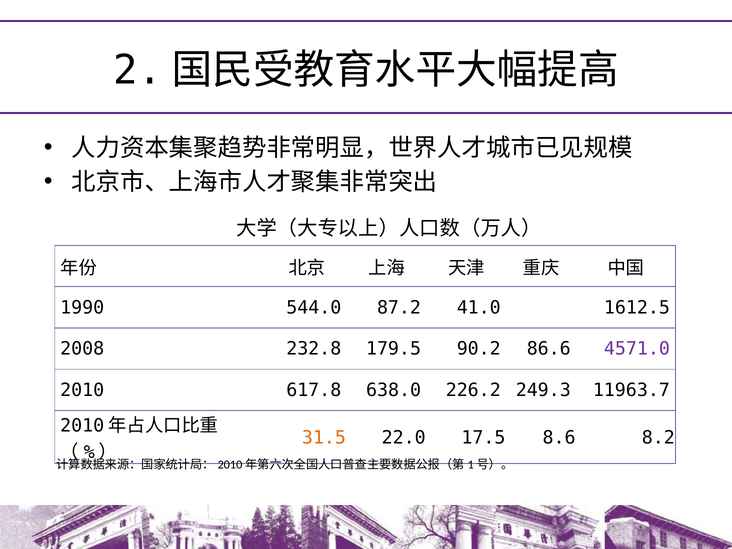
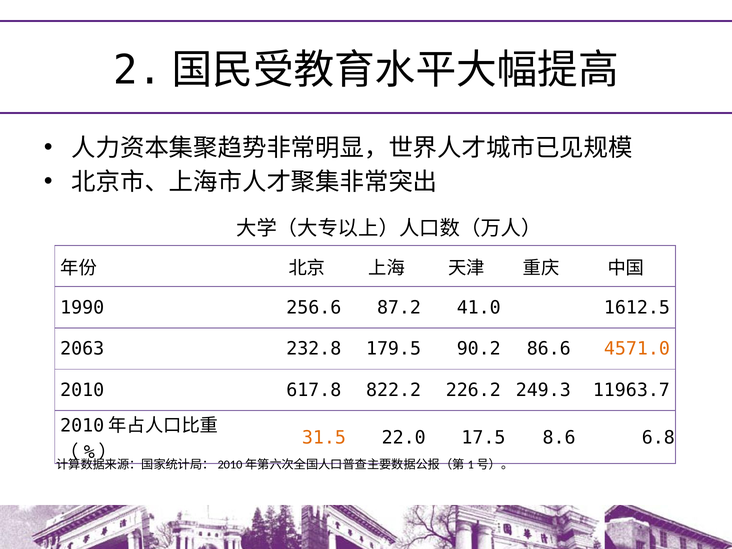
544.0: 544.0 -> 256.6
2008: 2008 -> 2063
4571.0 colour: purple -> orange
638.0: 638.0 -> 822.2
8.2: 8.2 -> 6.8
